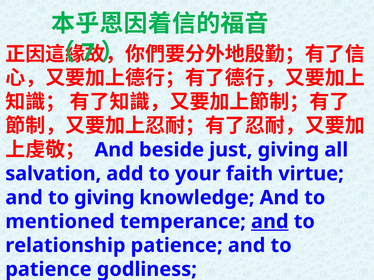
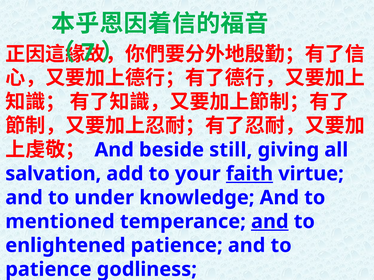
just: just -> still
faith underline: none -> present
to giving: giving -> under
relationship: relationship -> enlightened
